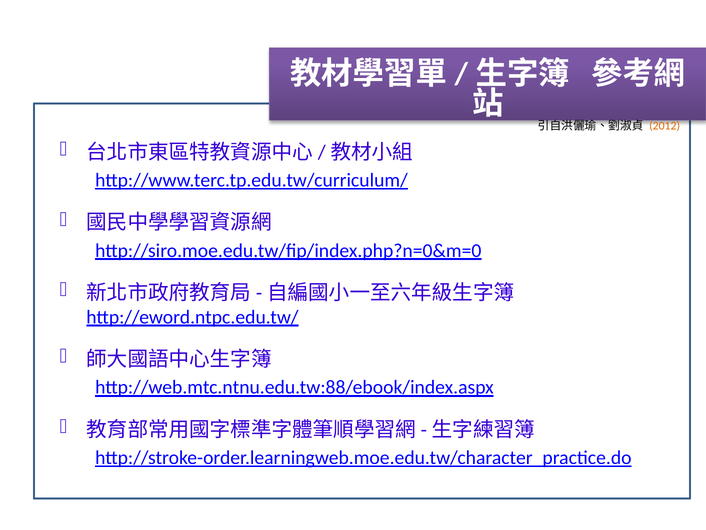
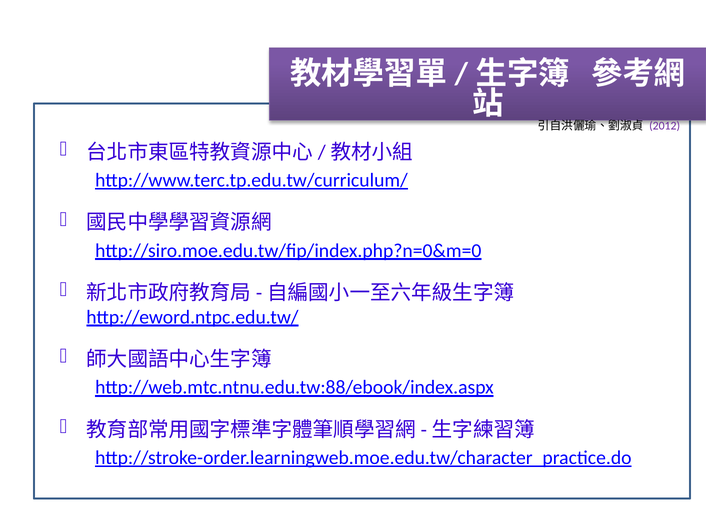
2012 colour: orange -> purple
